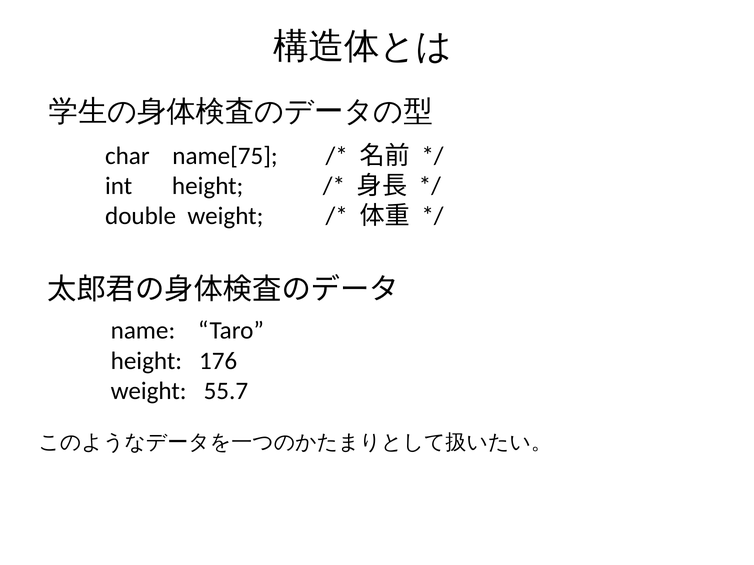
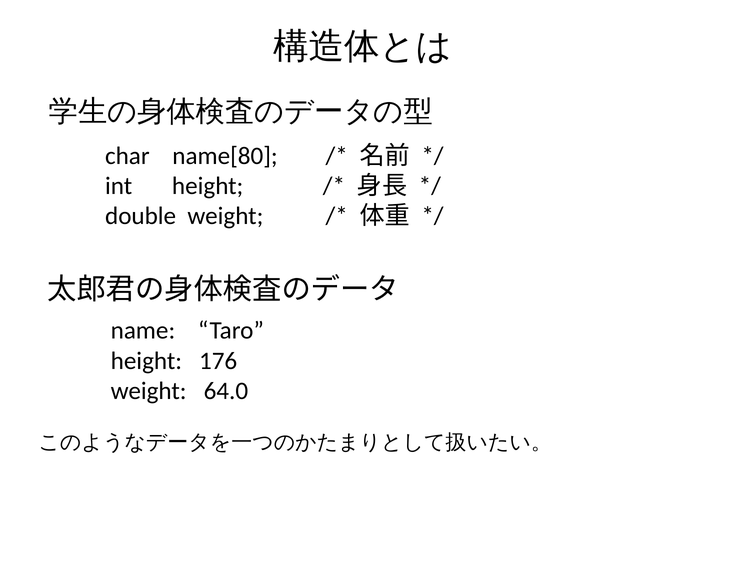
name[75: name[75 -> name[80
55.7: 55.7 -> 64.0
